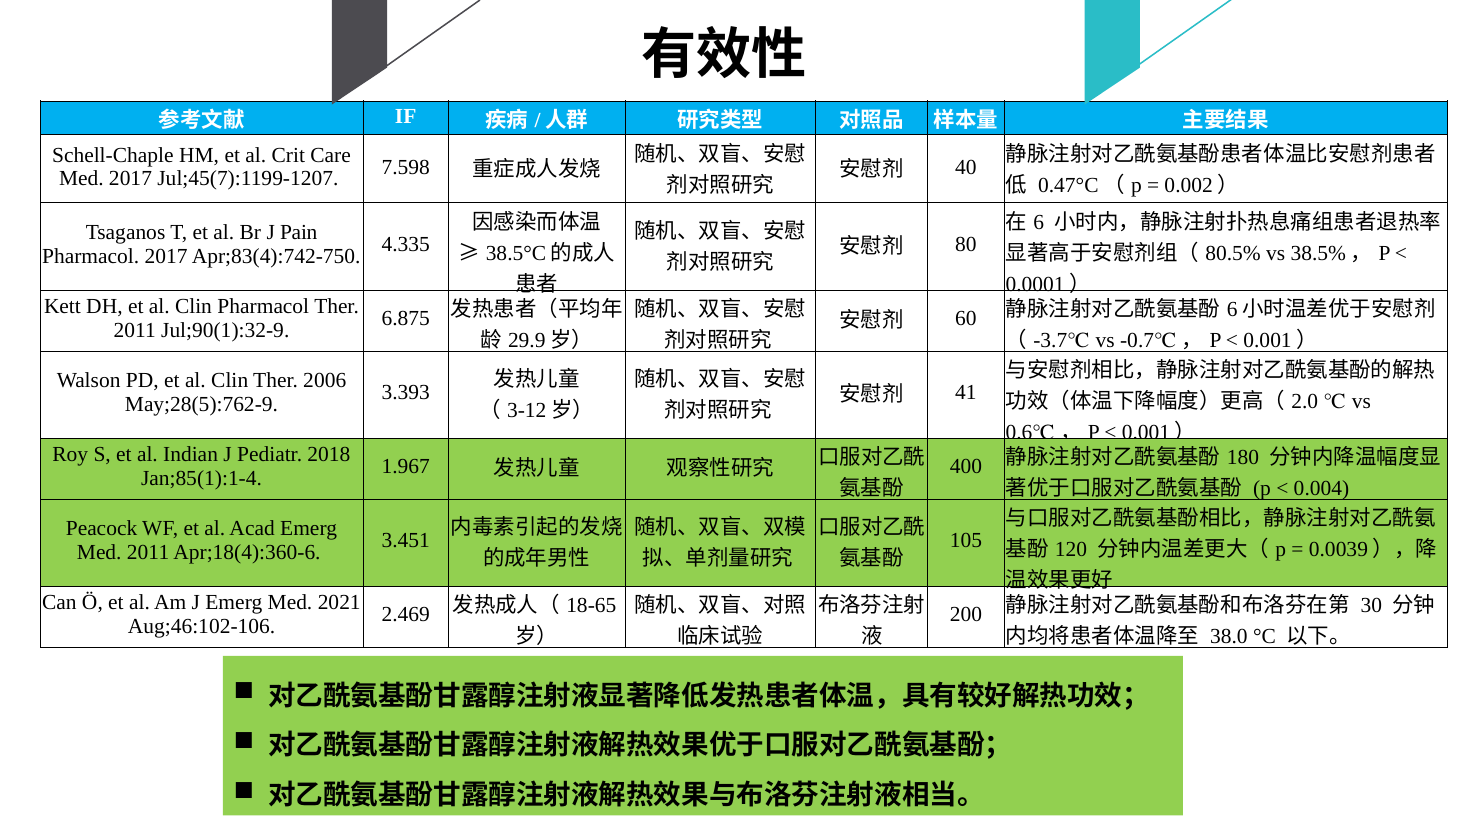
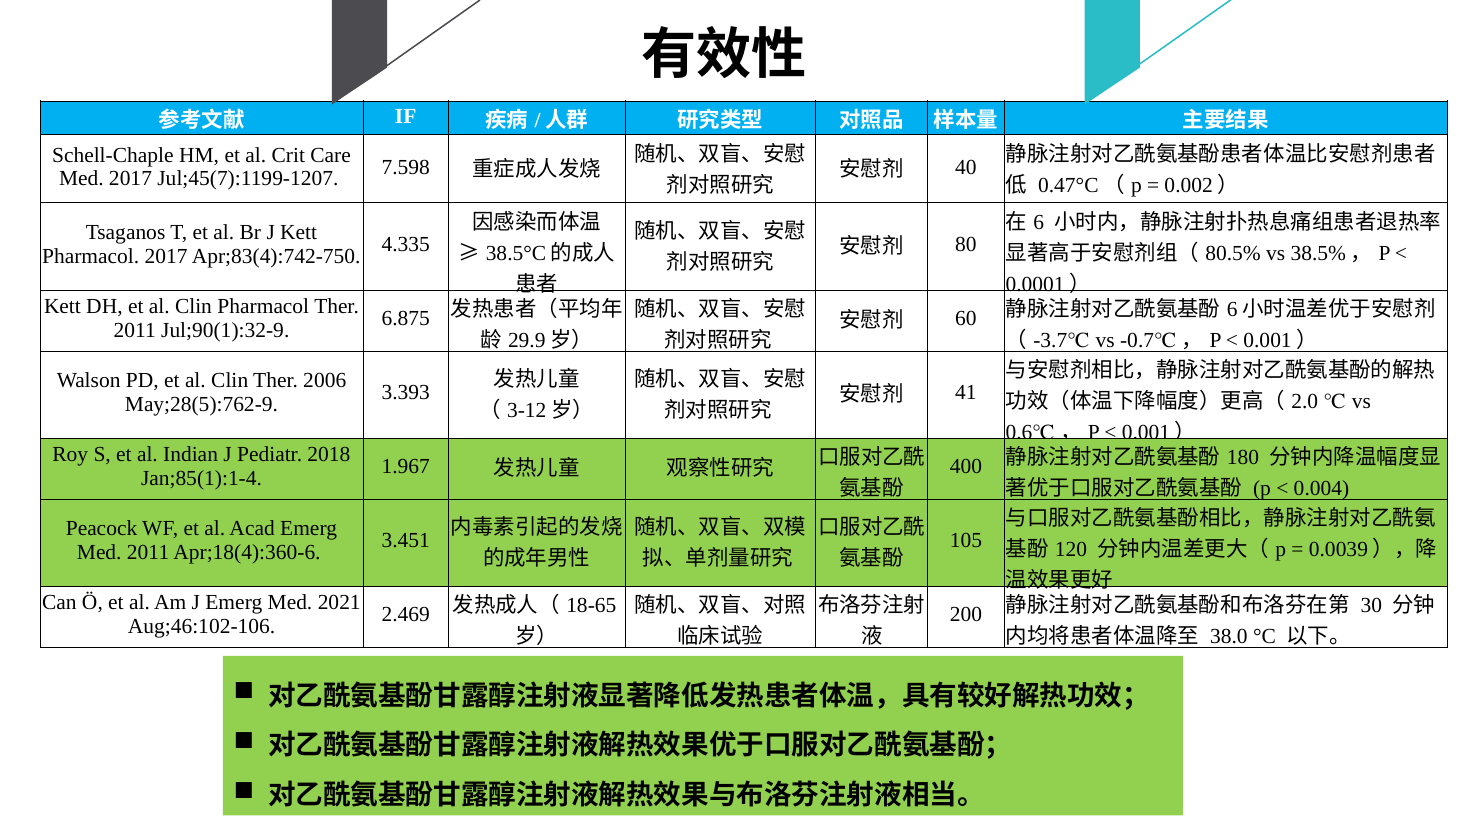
J Pain: Pain -> Kett
